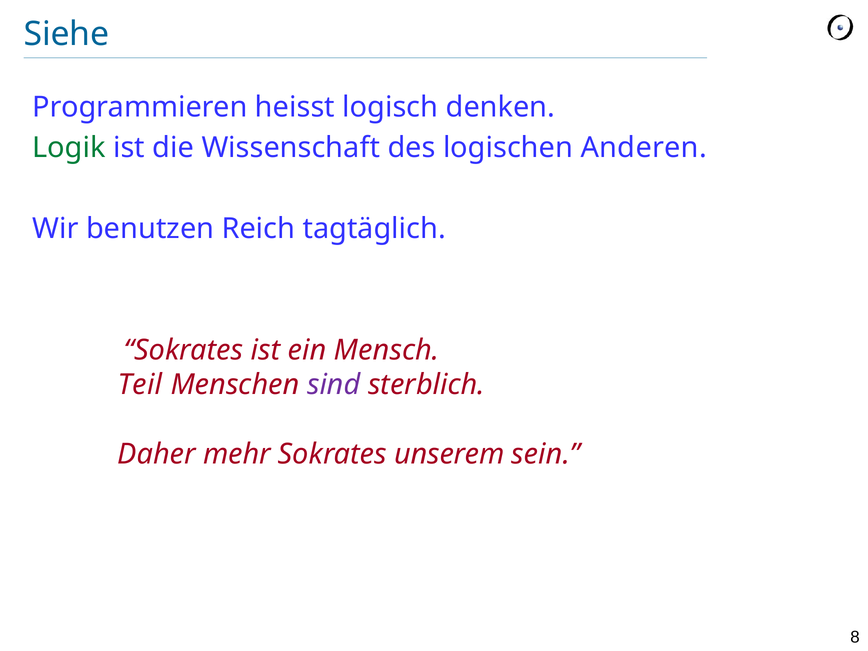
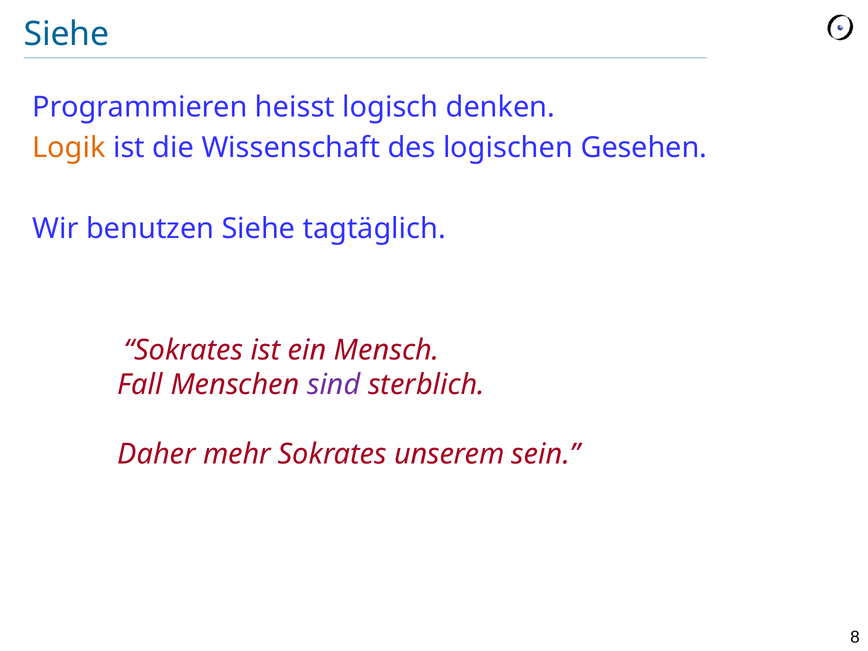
Logik colour: green -> orange
Anderen: Anderen -> Gesehen
benutzen Reich: Reich -> Siehe
Teil: Teil -> Fall
